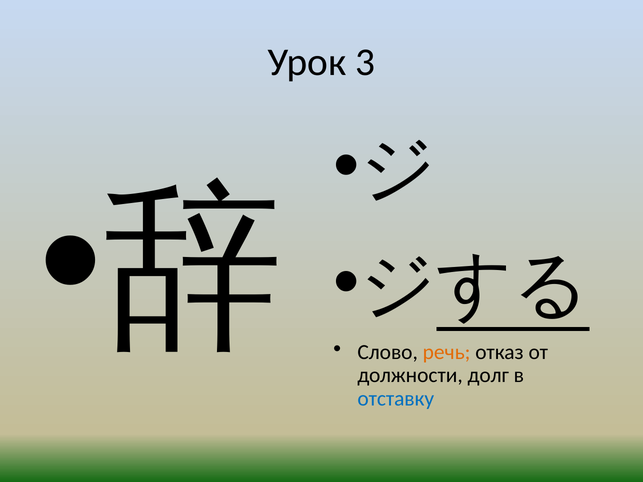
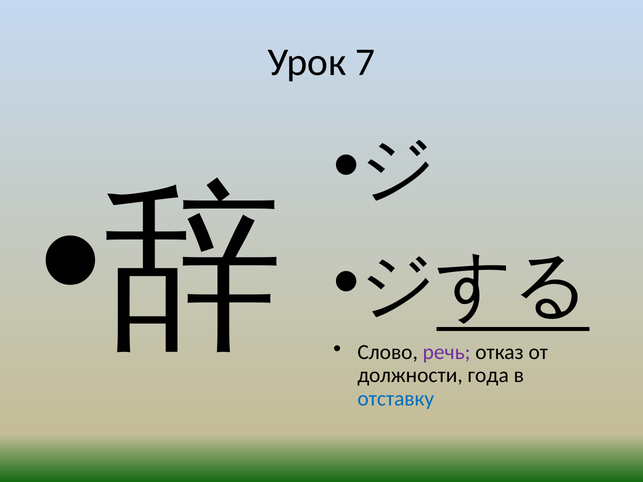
3: 3 -> 7
речь colour: orange -> purple
долг: долг -> года
